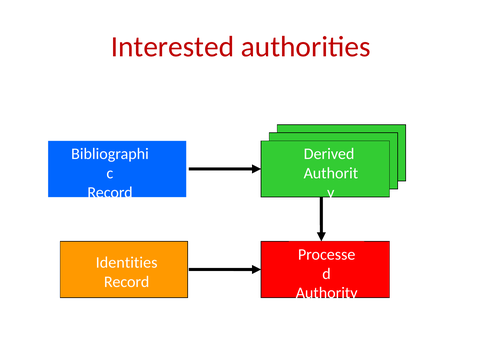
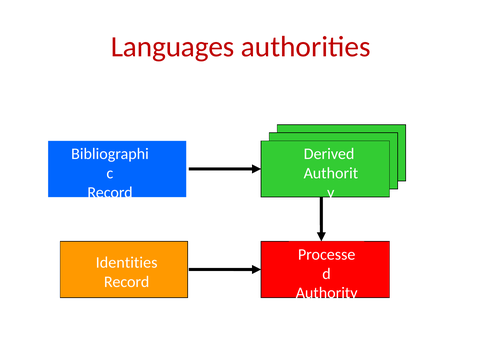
Interested: Interested -> Languages
